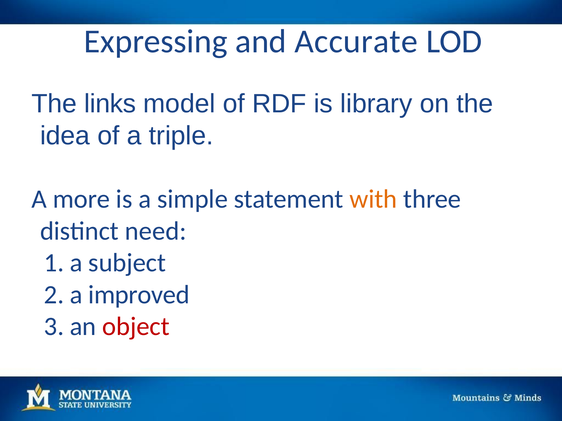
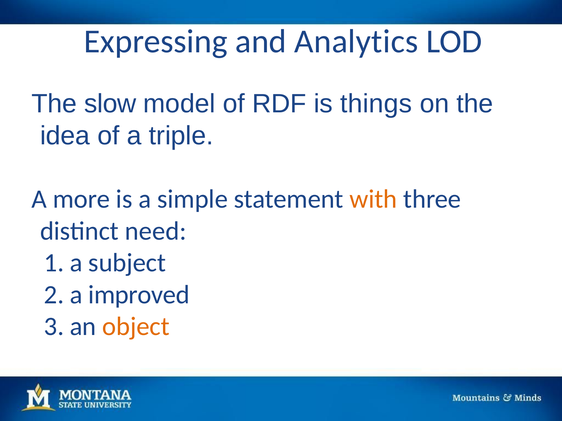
Accurate: Accurate -> Analytics
links: links -> slow
library: library -> things
object colour: red -> orange
